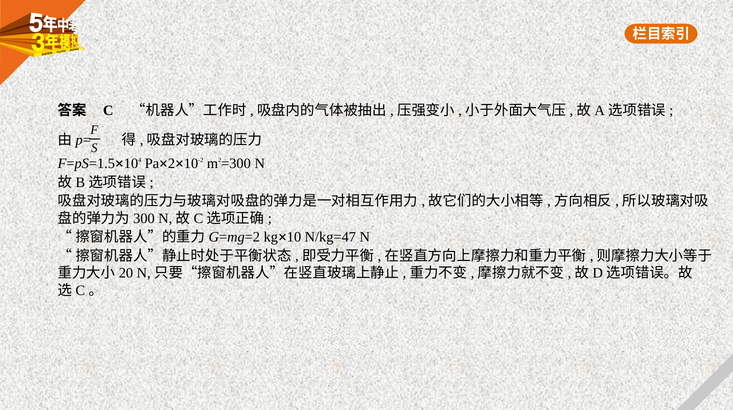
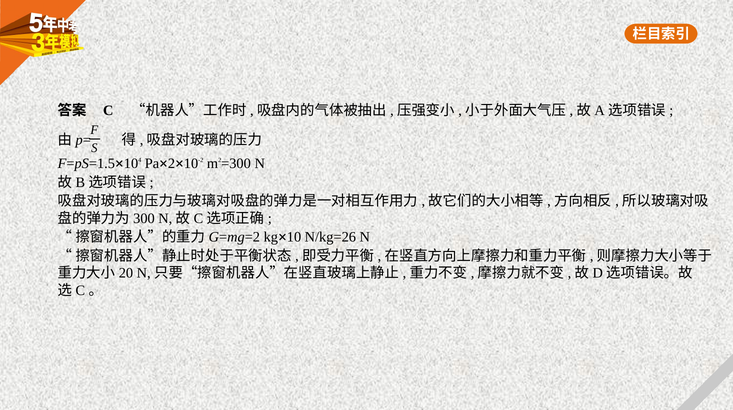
N/kg=47: N/kg=47 -> N/kg=26
